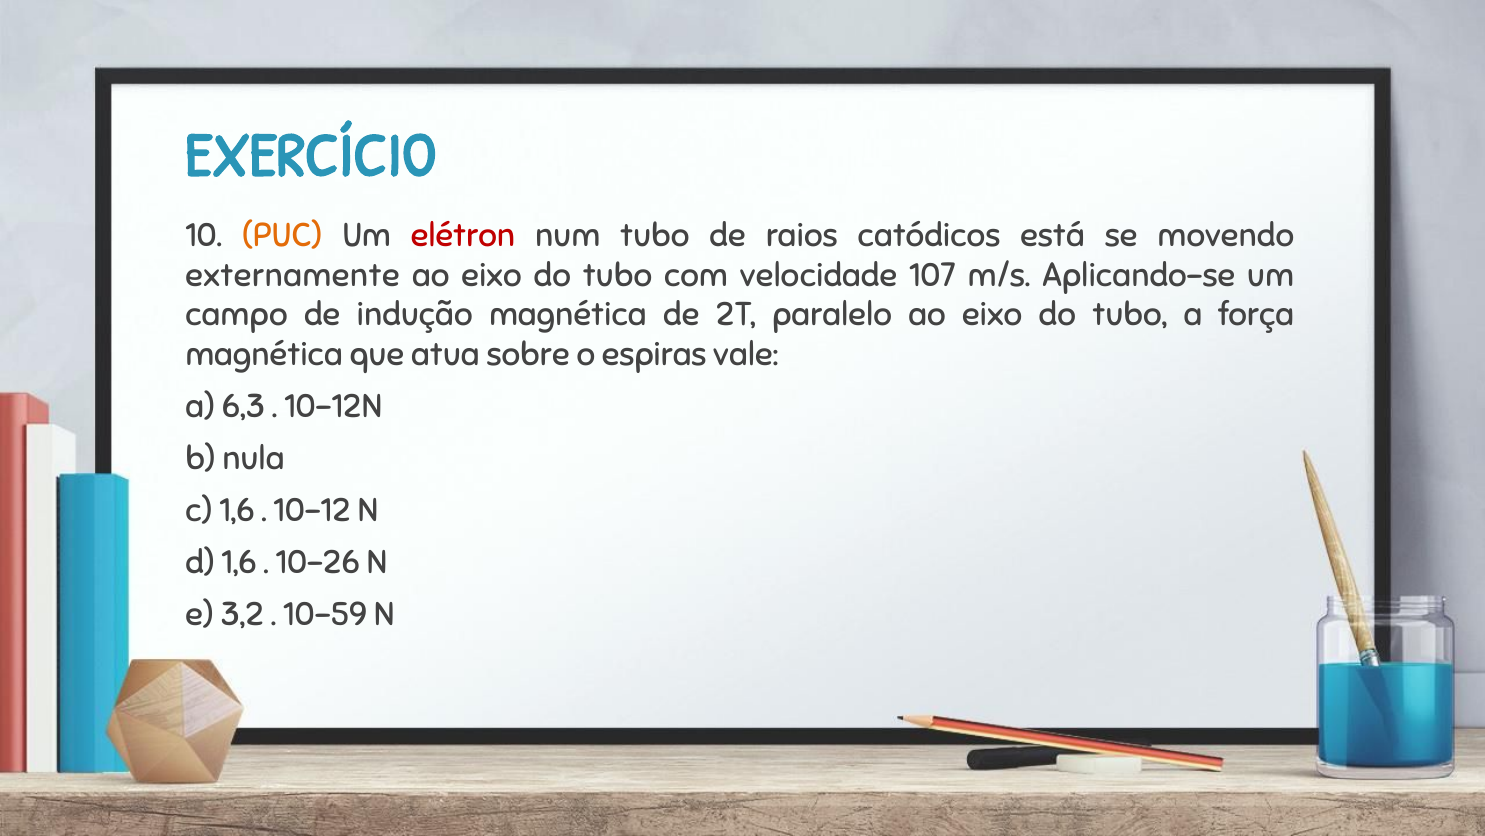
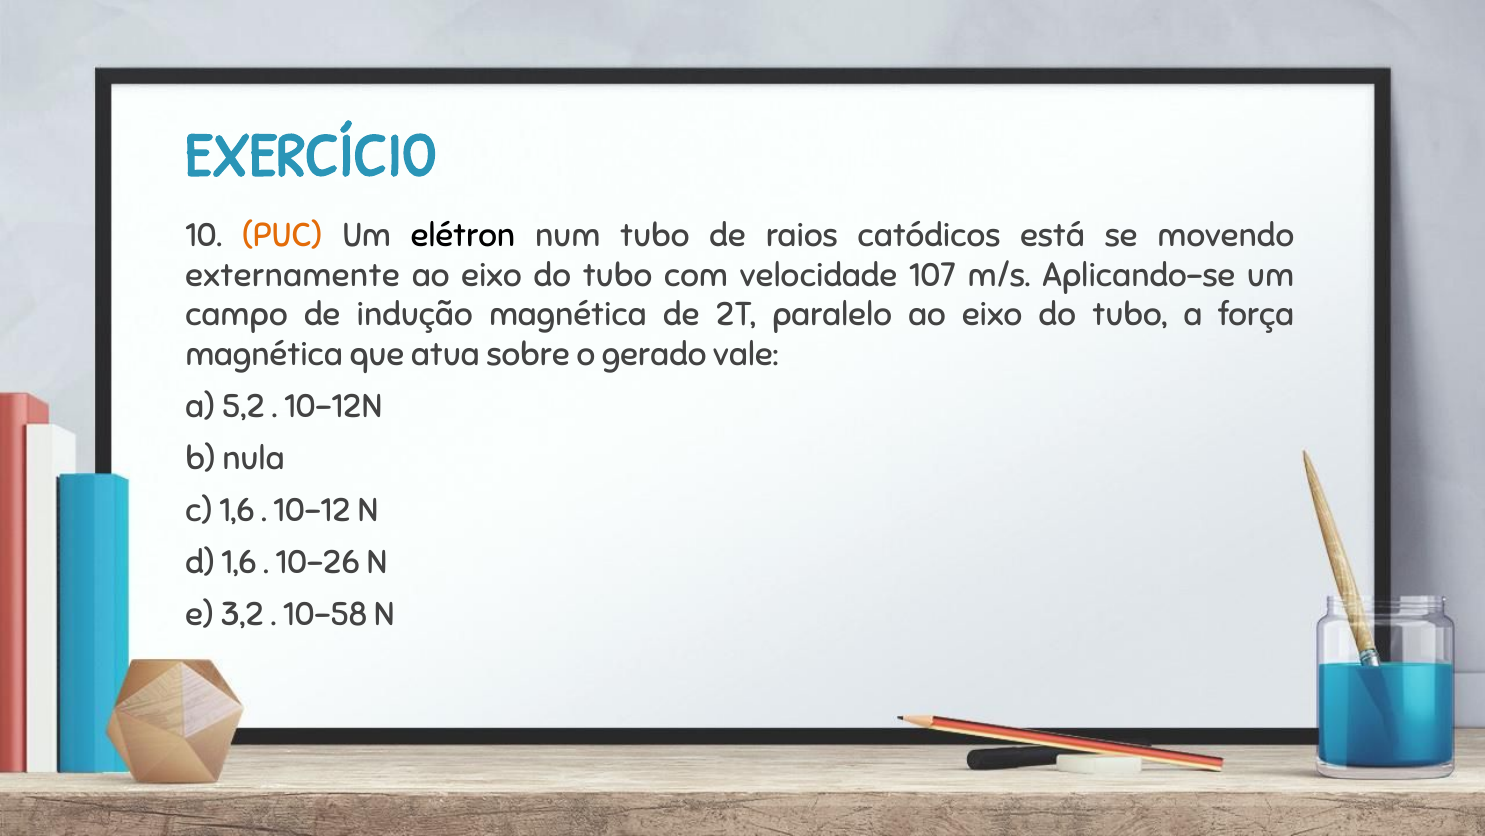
elétron colour: red -> black
espiras: espiras -> gerado
6,3: 6,3 -> 5,2
10-59: 10-59 -> 10-58
